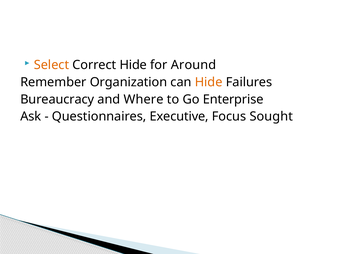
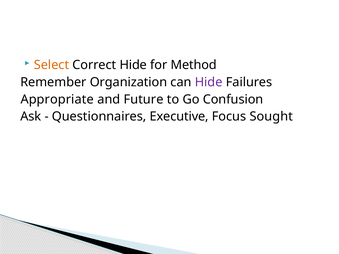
Around: Around -> Method
Hide at (209, 82) colour: orange -> purple
Bureaucracy: Bureaucracy -> Appropriate
Where: Where -> Future
Enterprise: Enterprise -> Confusion
